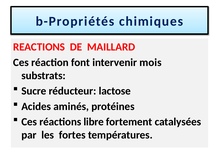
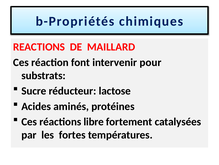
mois: mois -> pour
